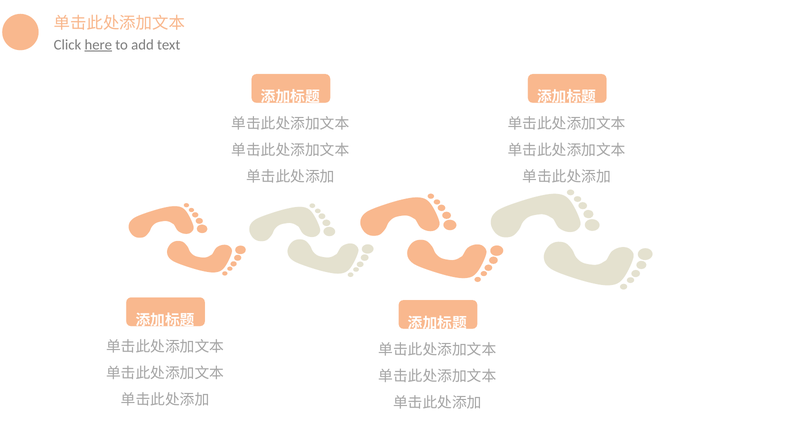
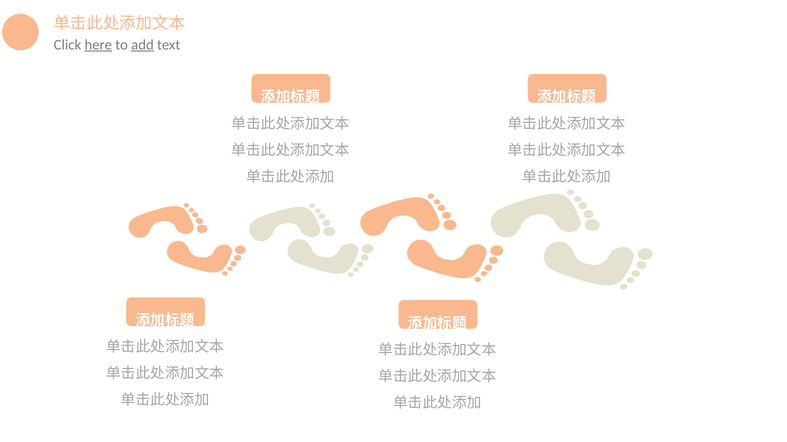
add underline: none -> present
